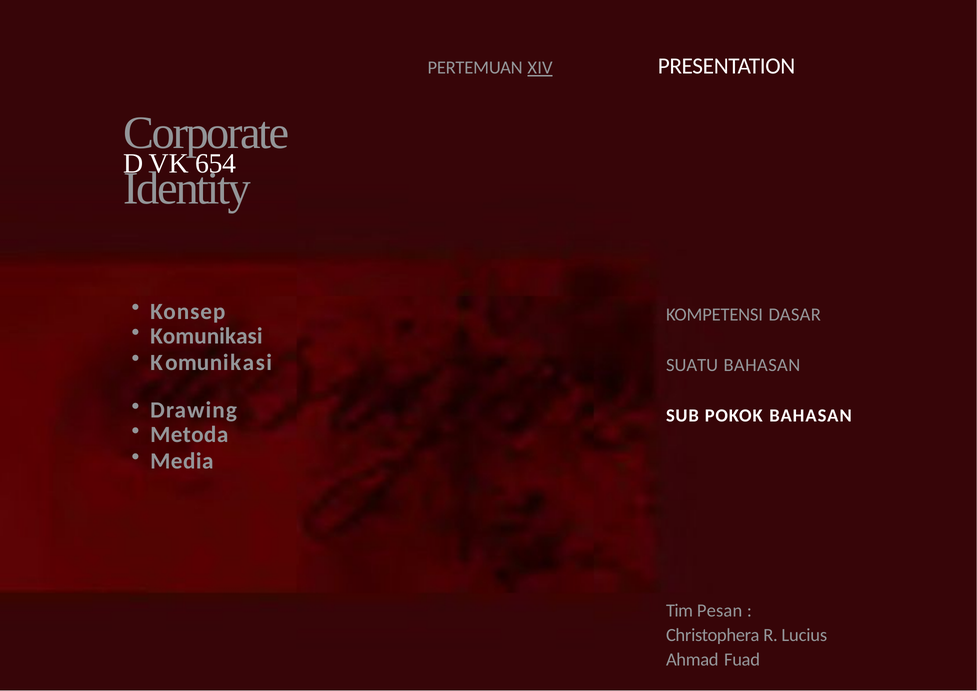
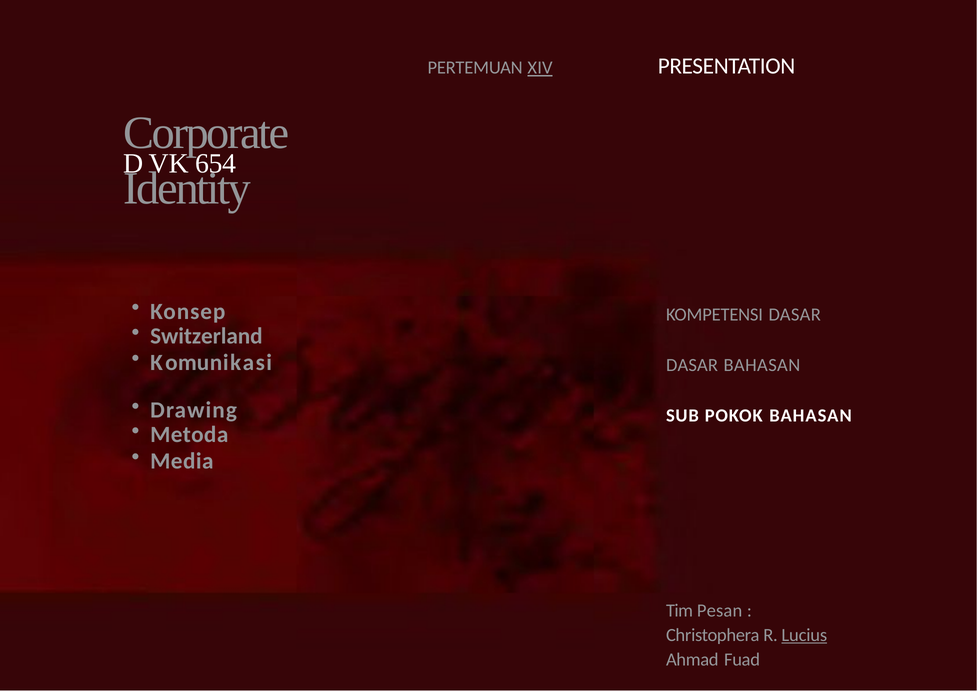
Komunikasi at (206, 336): Komunikasi -> Switzerland
SUATU at (692, 365): SUATU -> DASAR
Lucius underline: none -> present
